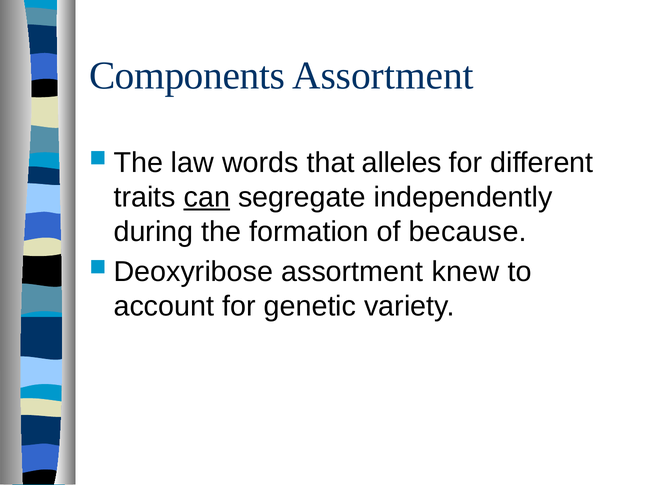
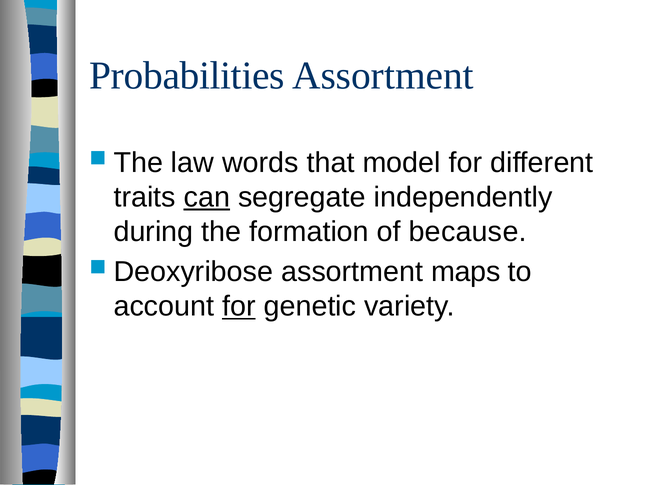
Components: Components -> Probabilities
alleles: alleles -> model
knew: knew -> maps
for at (239, 306) underline: none -> present
